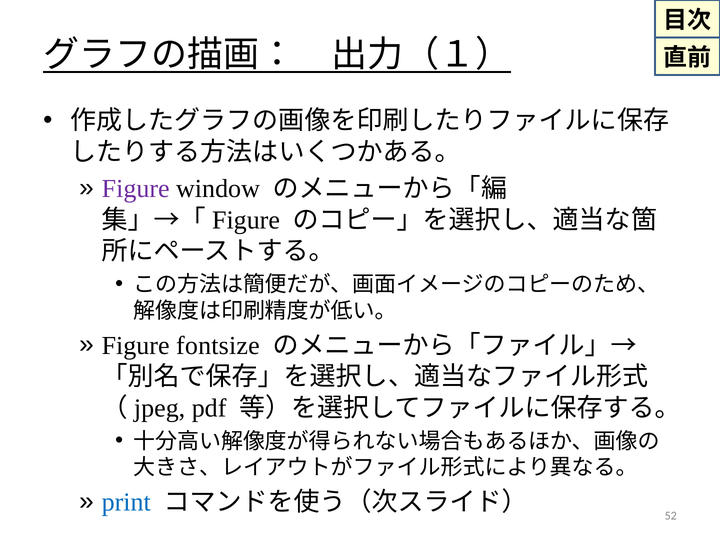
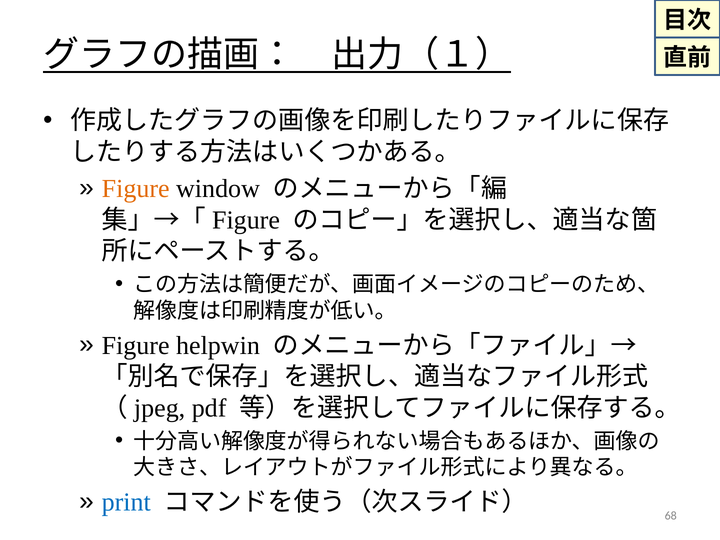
Figure at (136, 189) colour: purple -> orange
fontsize: fontsize -> helpwin
52: 52 -> 68
